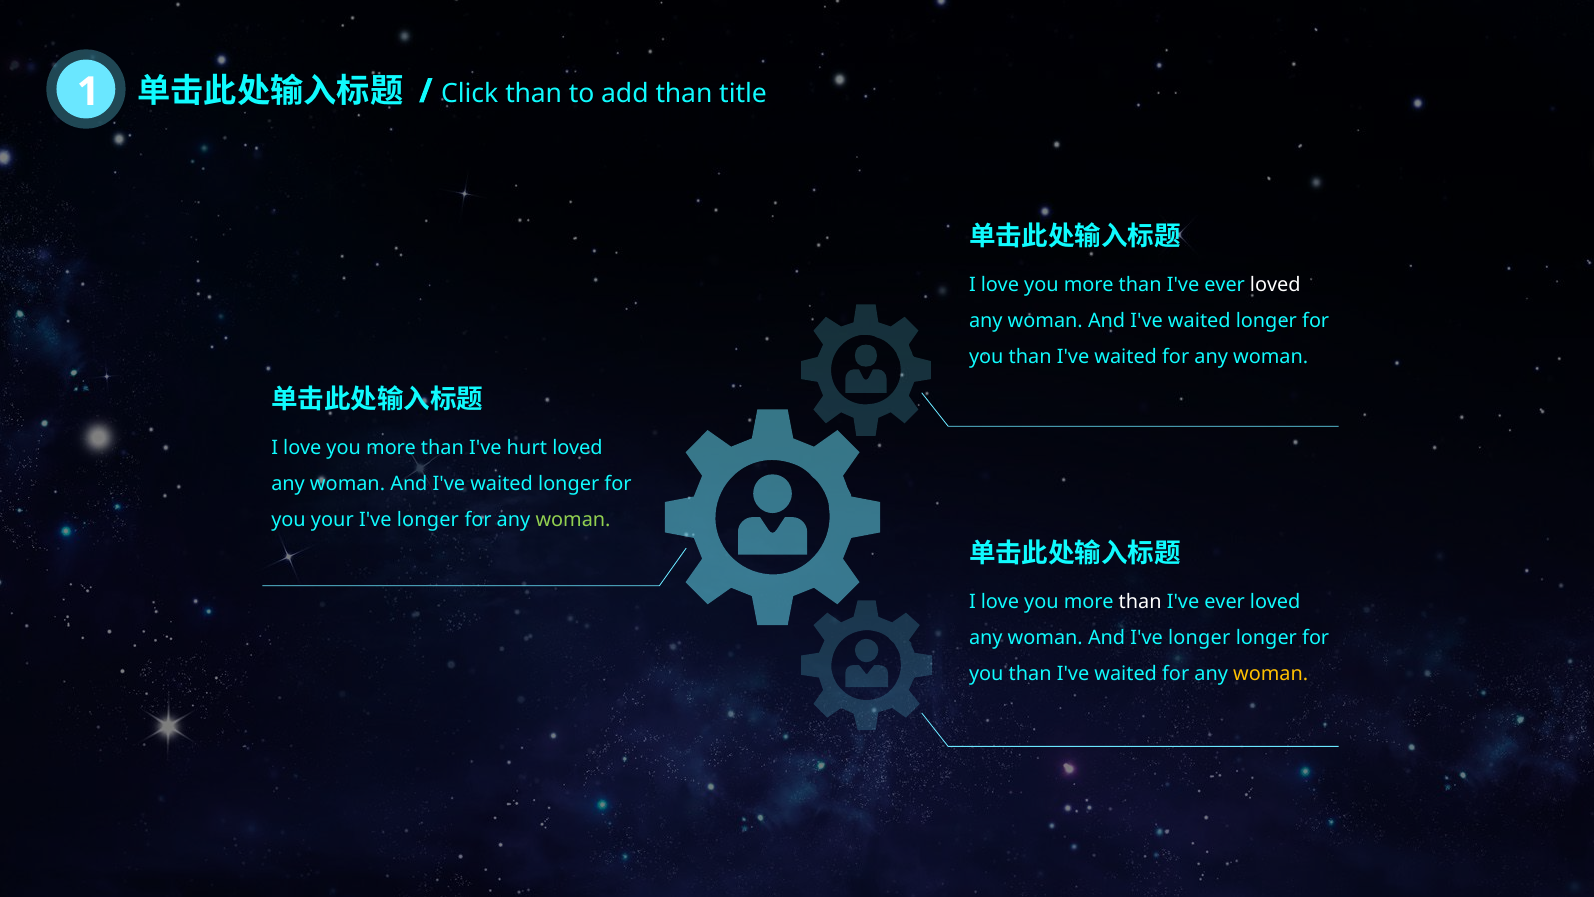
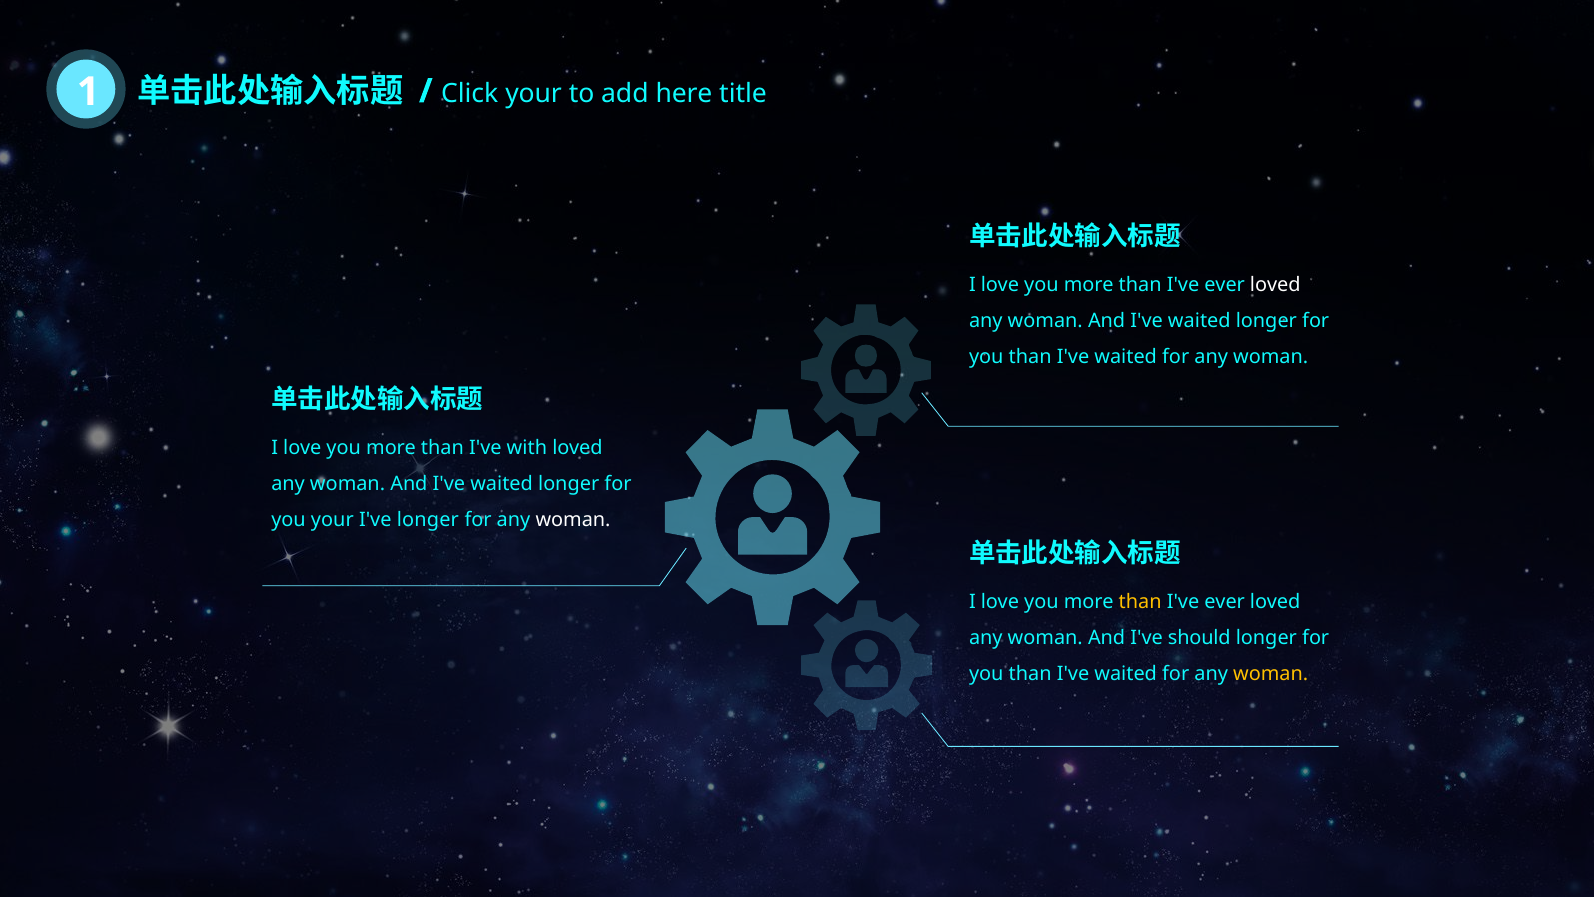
Click than: than -> your
add than: than -> here
hurt: hurt -> with
woman at (573, 520) colour: light green -> white
than at (1140, 602) colour: white -> yellow
And I've longer: longer -> should
